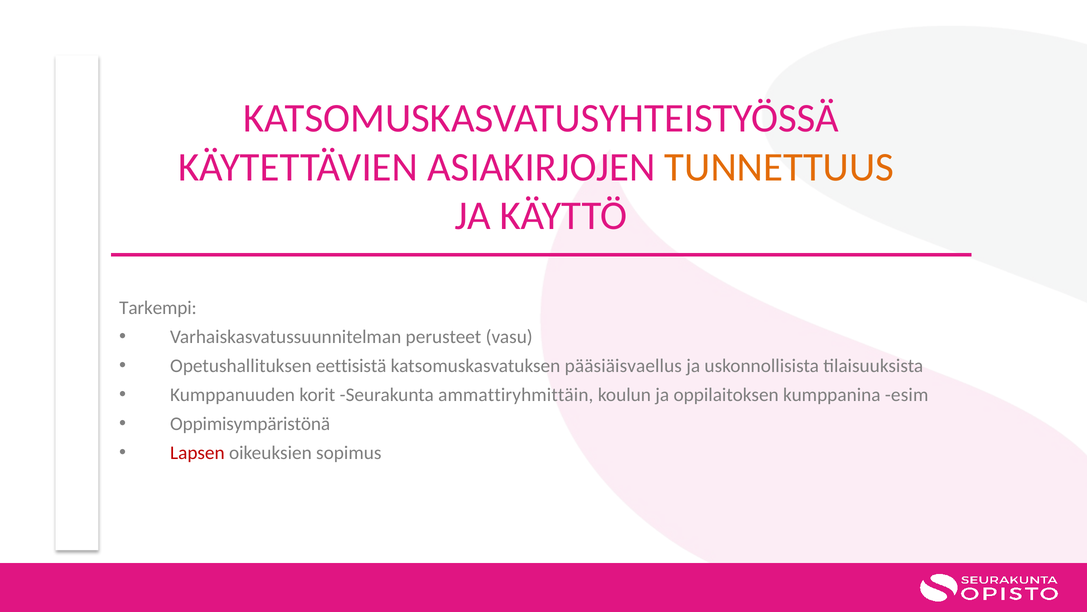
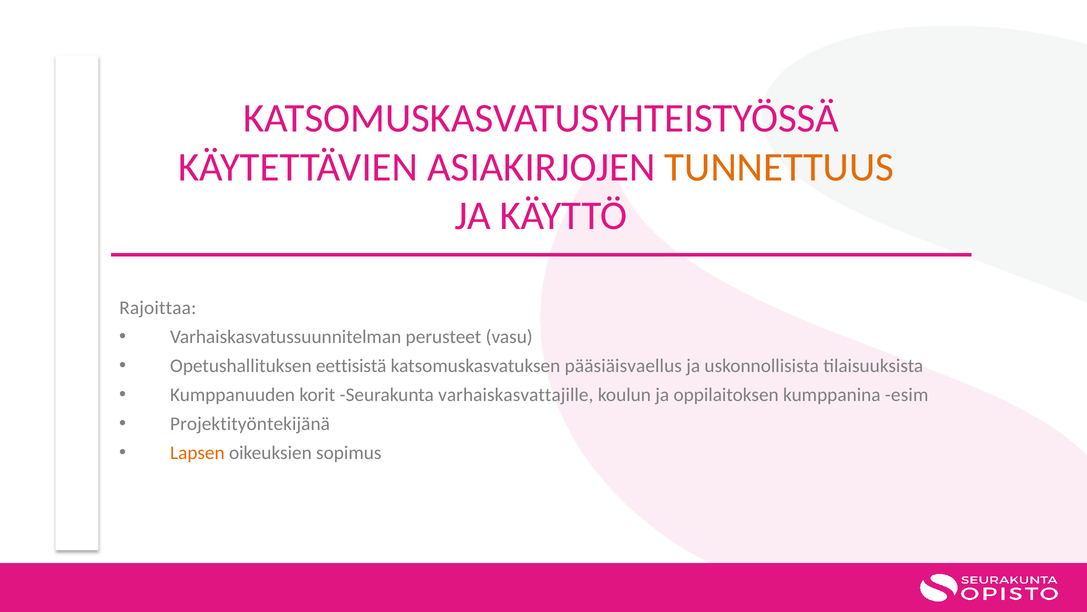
Tarkempi: Tarkempi -> Rajoittaa
ammattiryhmittäin: ammattiryhmittäin -> varhaiskasvattajille
Oppimisympäristönä: Oppimisympäristönä -> Projektityöntekijänä
Lapsen colour: red -> orange
